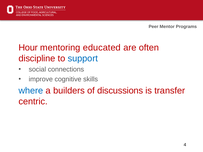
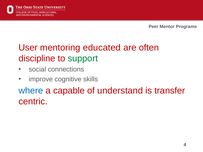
Hour: Hour -> User
support colour: blue -> green
builders: builders -> capable
discussions: discussions -> understand
